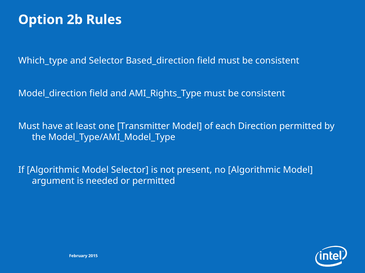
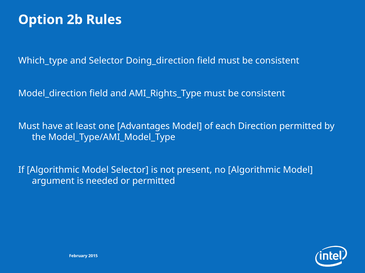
Based_direction: Based_direction -> Doing_direction
Transmitter: Transmitter -> Advantages
